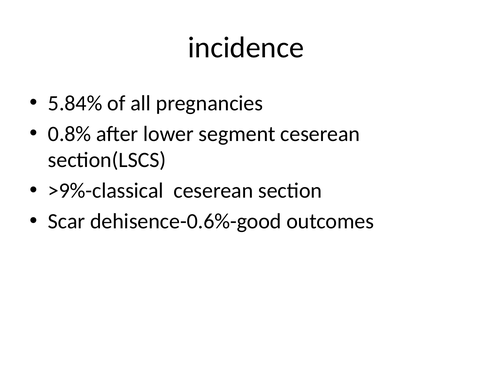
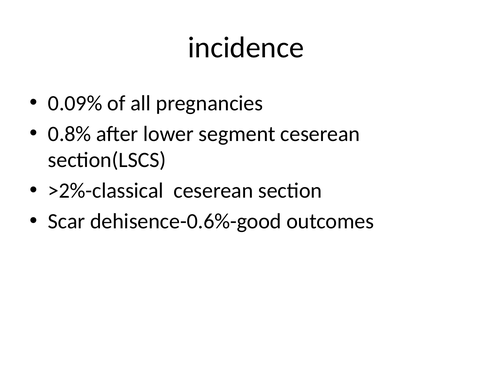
5.84%: 5.84% -> 0.09%
>9%-classical: >9%-classical -> >2%-classical
